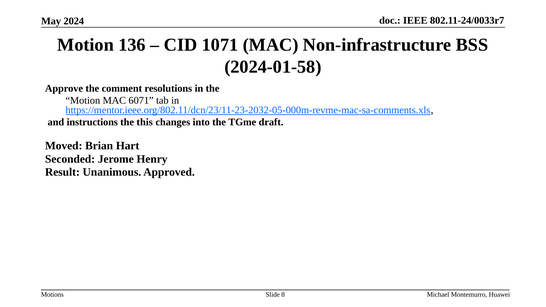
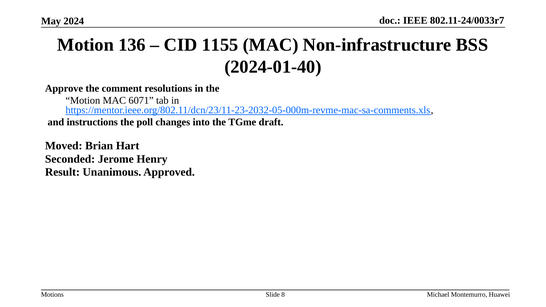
1071: 1071 -> 1155
2024-01-58: 2024-01-58 -> 2024-01-40
this: this -> poll
